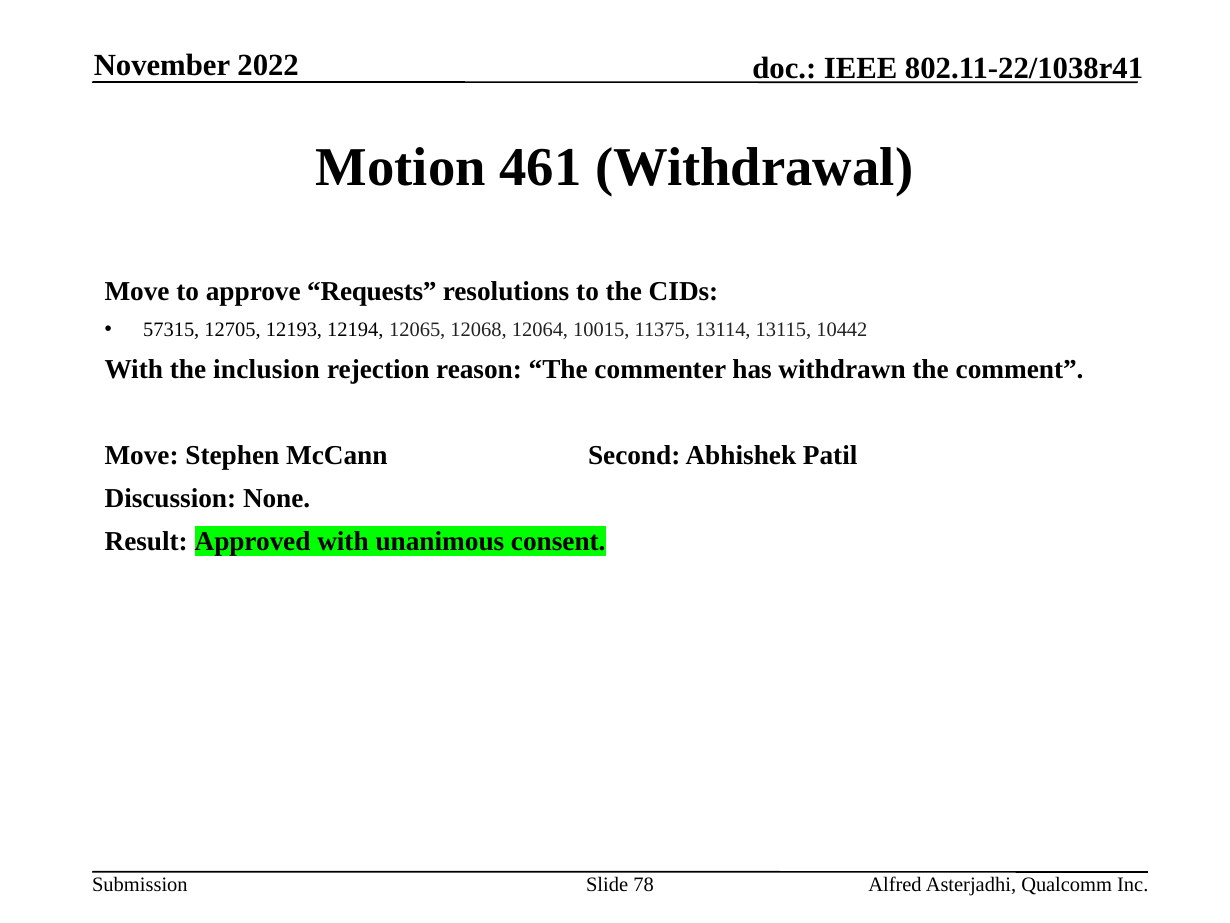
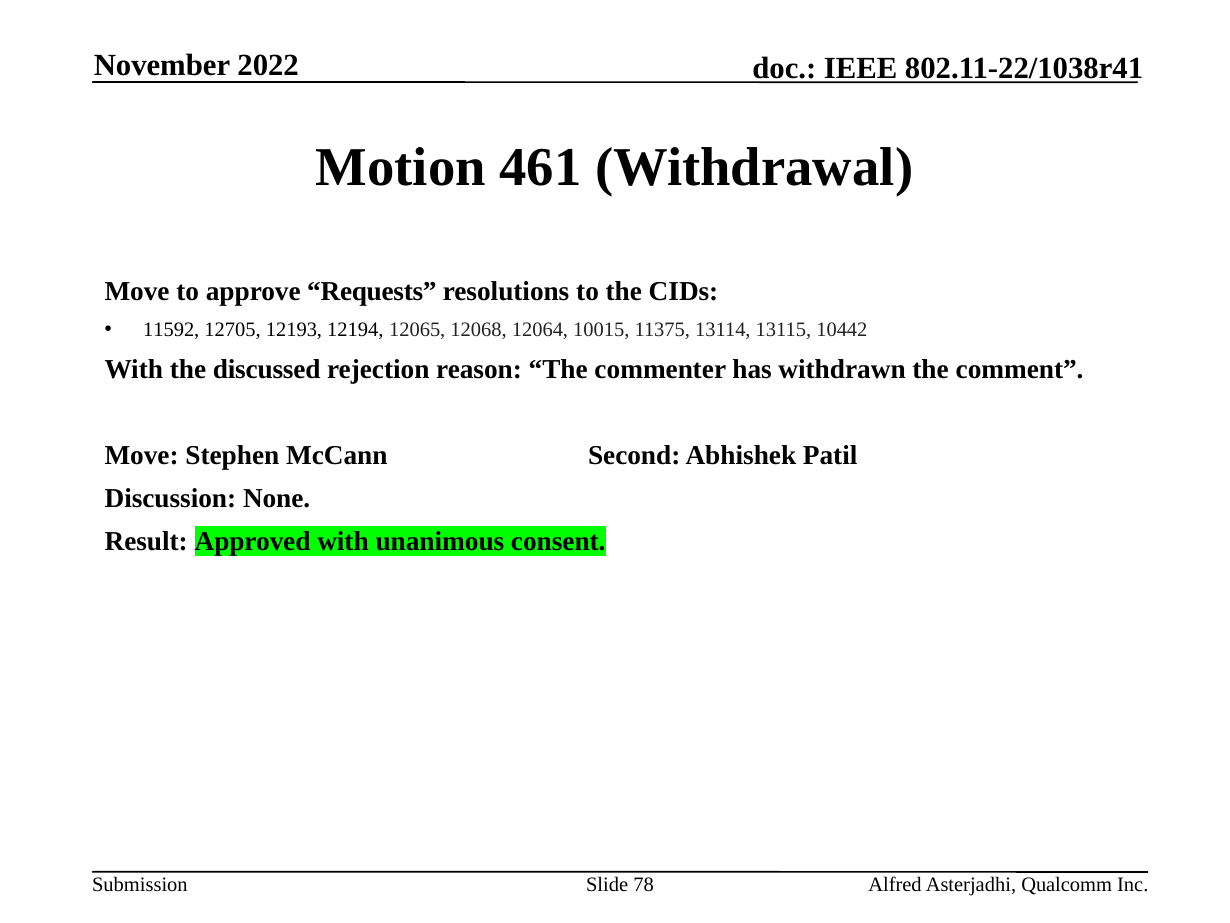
57315: 57315 -> 11592
inclusion: inclusion -> discussed
